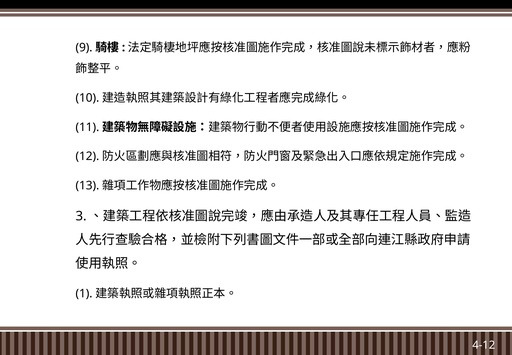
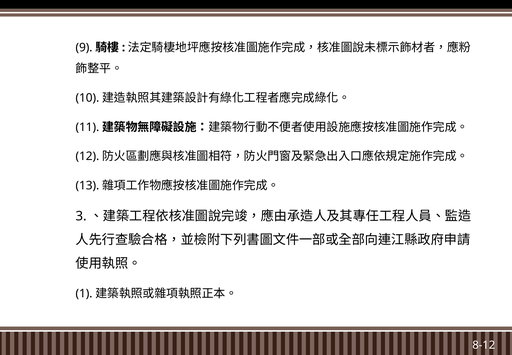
4-12: 4-12 -> 8-12
